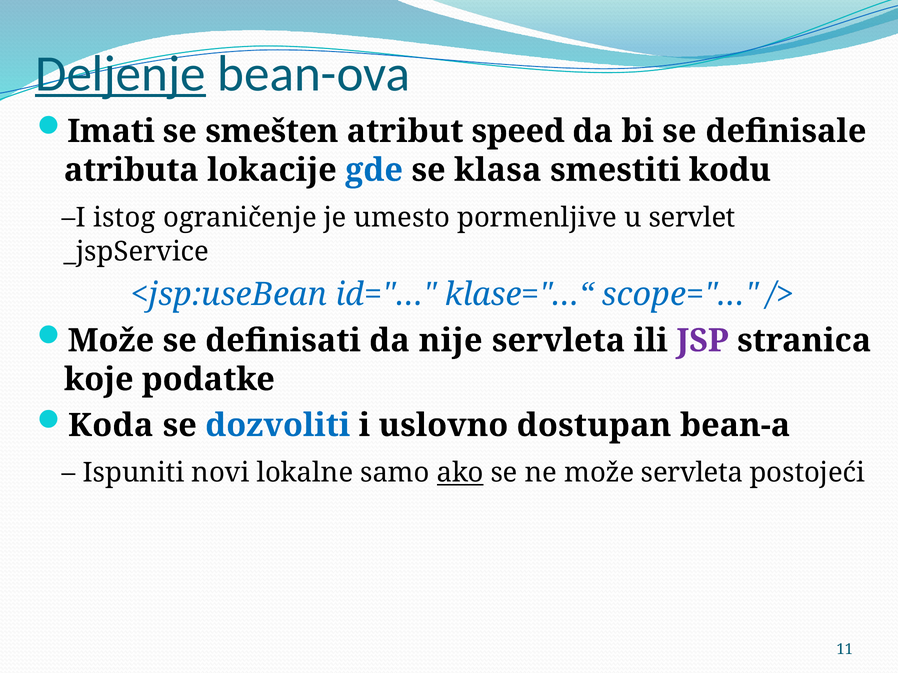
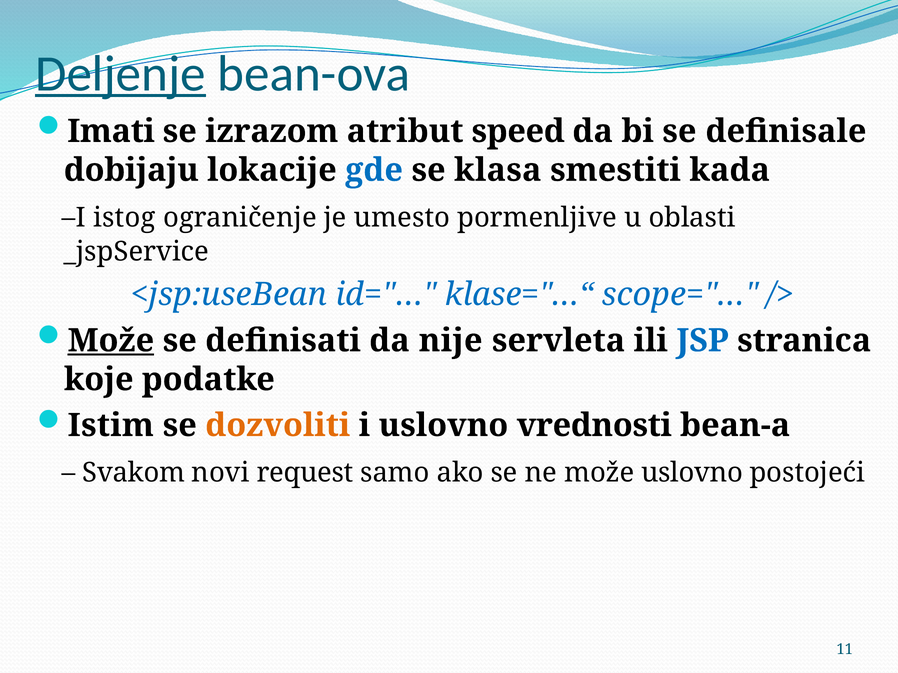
smešten: smešten -> izrazom
atributa: atributa -> dobijaju
kodu: kodu -> kada
servlet: servlet -> oblasti
Može at (111, 341) underline: none -> present
JSP colour: purple -> blue
Koda: Koda -> Istim
dozvoliti colour: blue -> orange
dostupan: dostupan -> vrednosti
Ispuniti: Ispuniti -> Svakom
lokalne: lokalne -> request
ako underline: present -> none
može servleta: servleta -> uslovno
